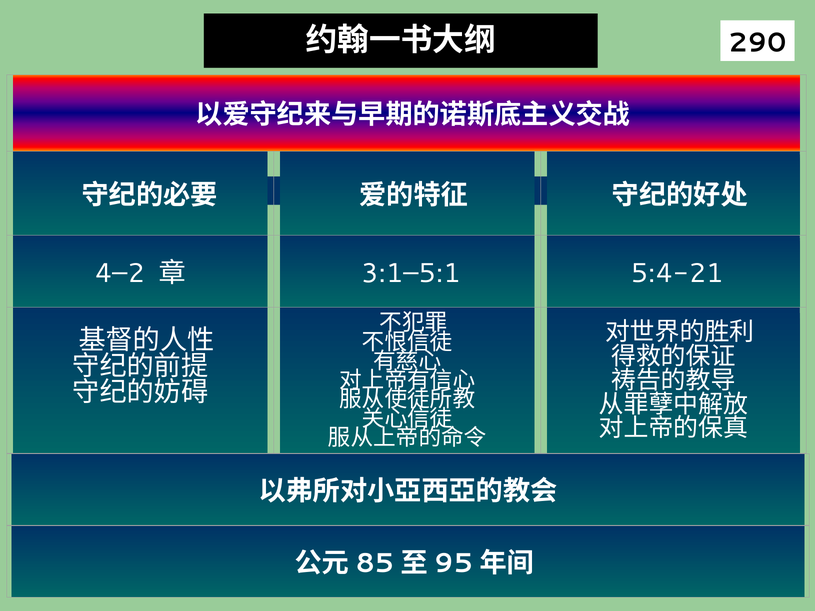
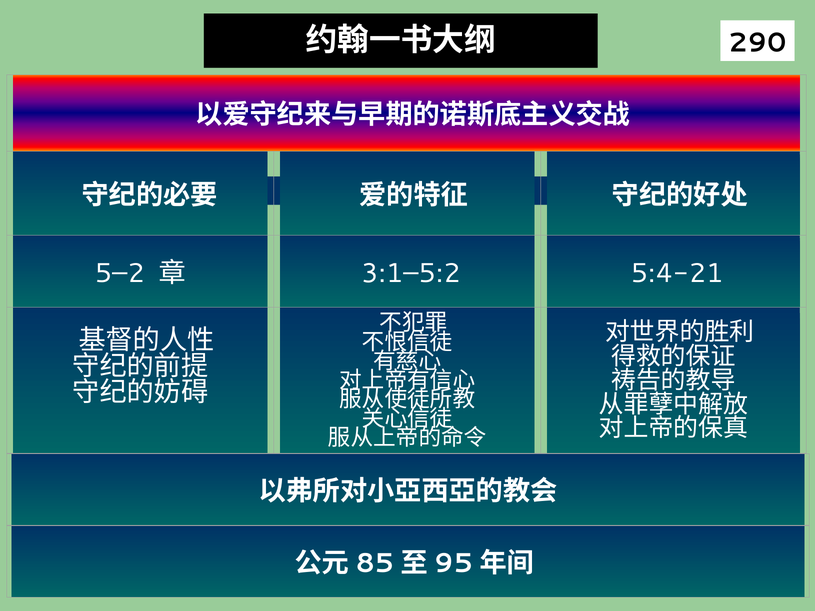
4–2: 4–2 -> 5–2
3:1–5:1: 3:1–5:1 -> 3:1–5:2
